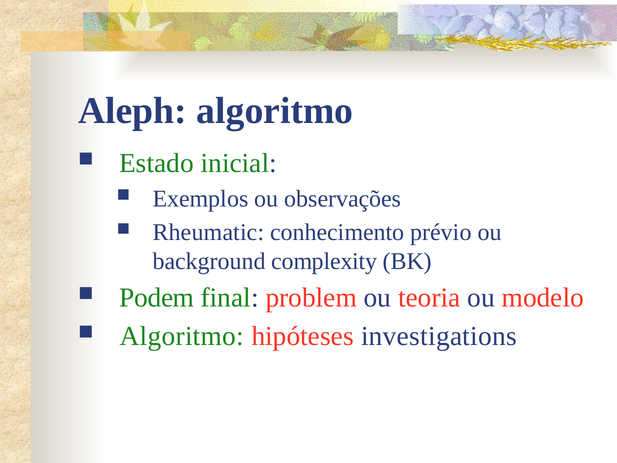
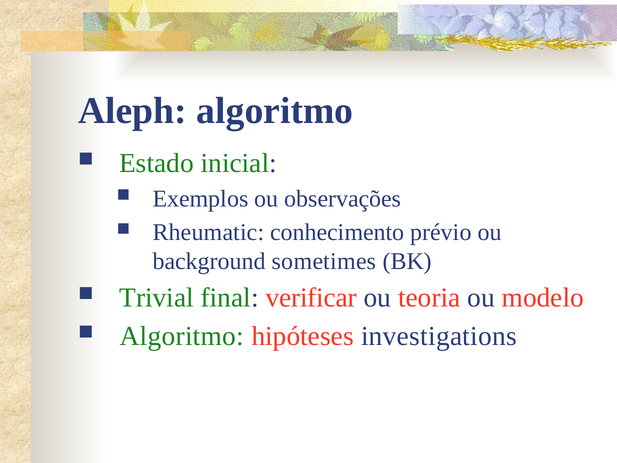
complexity: complexity -> sometimes
Podem: Podem -> Trivial
problem: problem -> verificar
